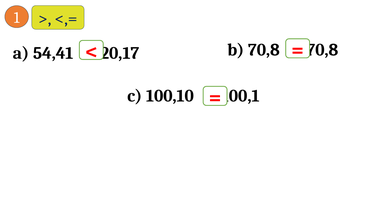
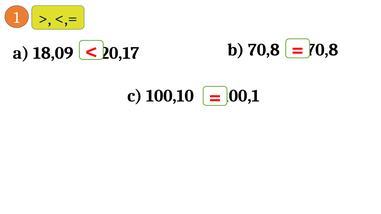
54,41: 54,41 -> 18,09
